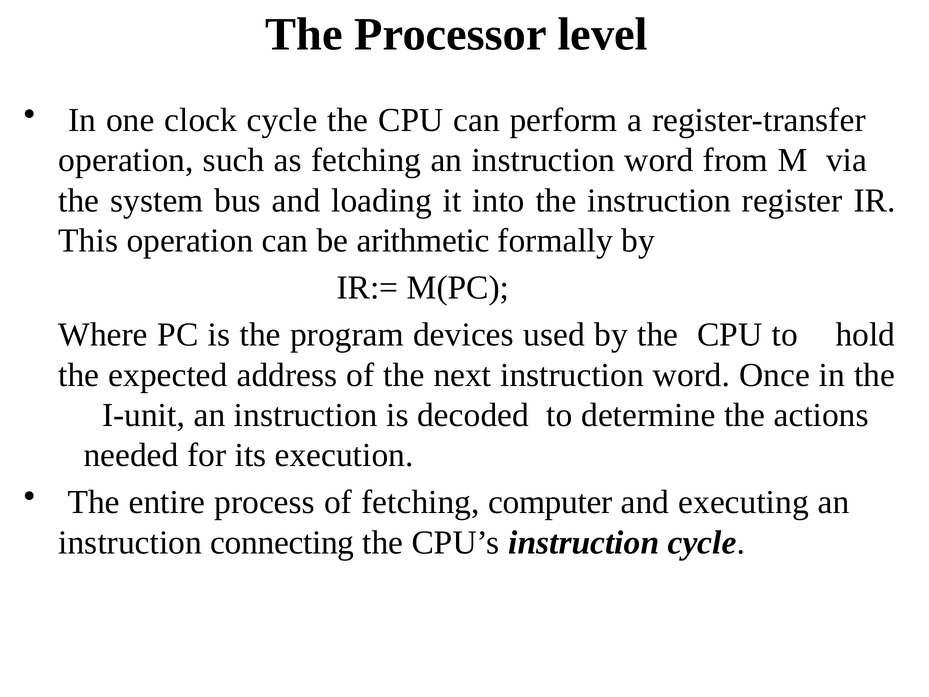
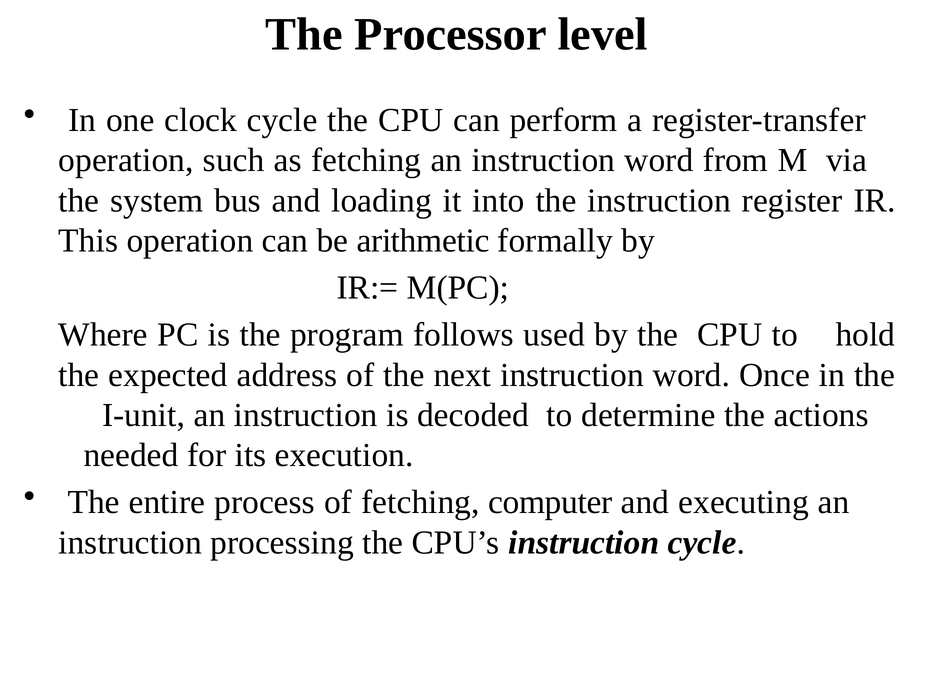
devices: devices -> follows
connecting: connecting -> processing
